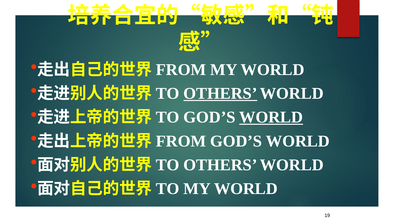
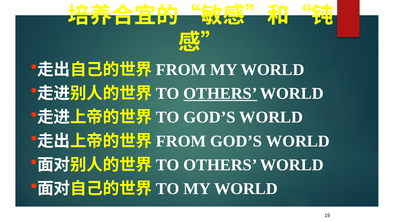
WORLD at (271, 117) underline: present -> none
